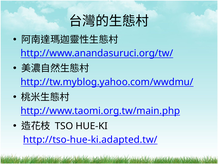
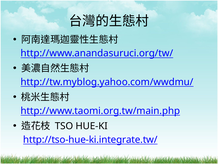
http://tso-hue-ki.adapted.tw/: http://tso-hue-ki.adapted.tw/ -> http://tso-hue-ki.integrate.tw/
